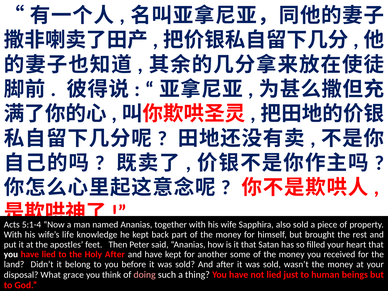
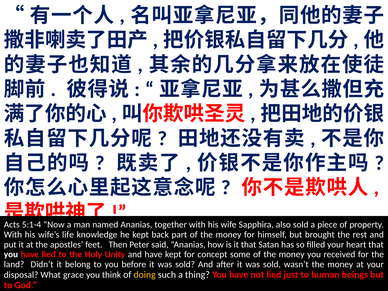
Holy After: After -> Unity
another: another -> concept
doing colour: pink -> yellow
